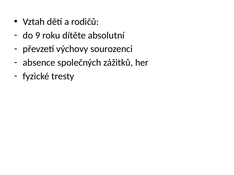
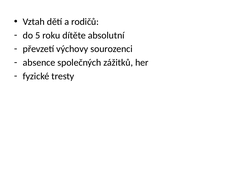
9: 9 -> 5
